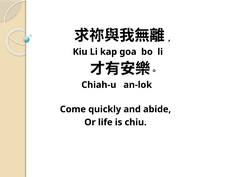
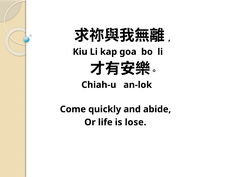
chiu: chiu -> lose
